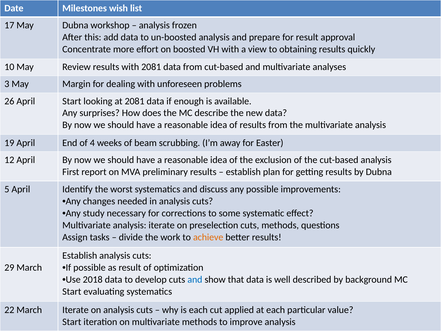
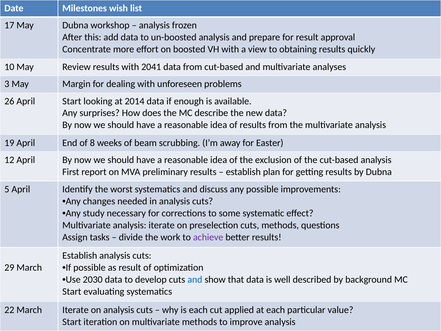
with 2081: 2081 -> 2041
at 2081: 2081 -> 2014
4: 4 -> 8
achieve colour: orange -> purple
2018: 2018 -> 2030
